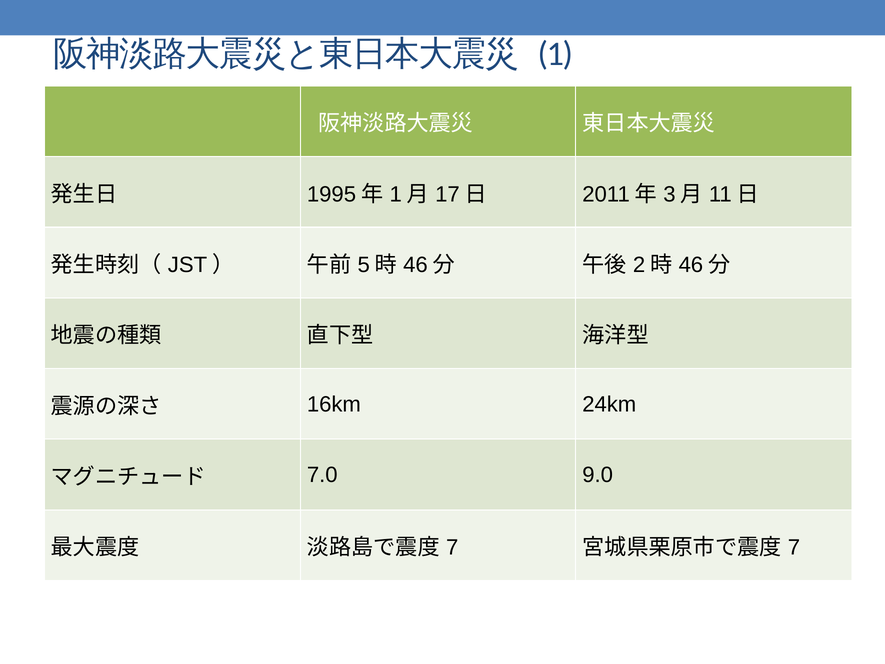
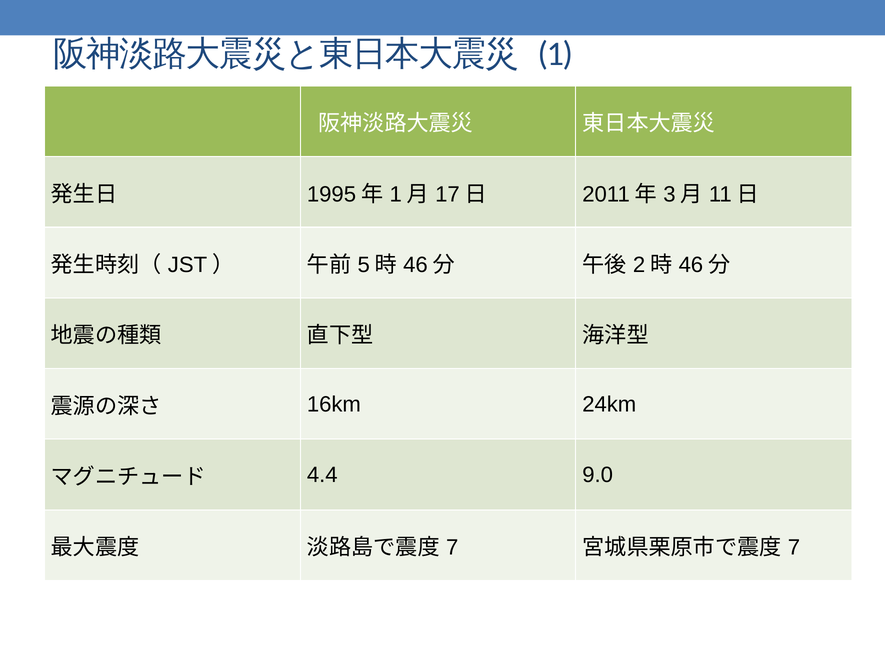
7.0: 7.0 -> 4.4
